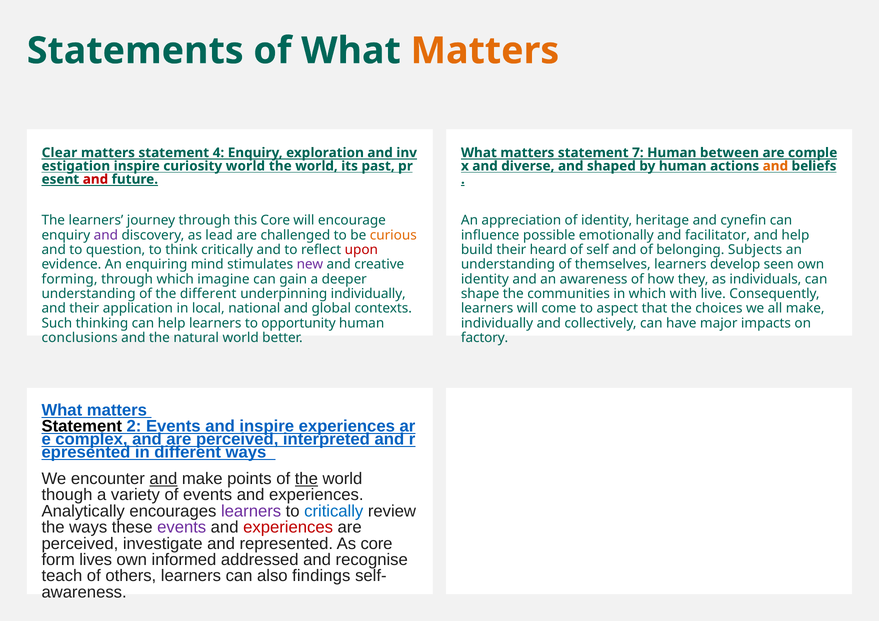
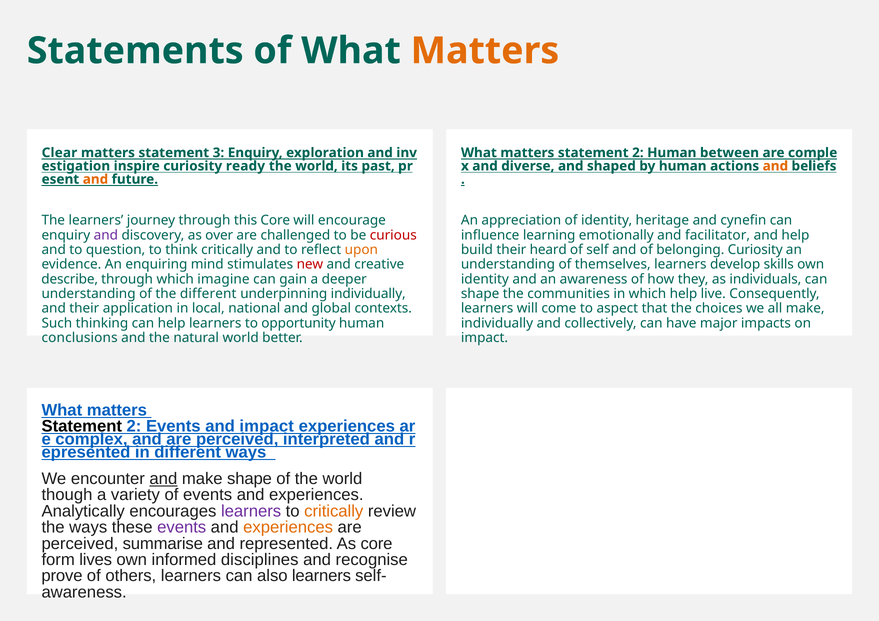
4: 4 -> 3
7 at (638, 153): 7 -> 2
curiosity world: world -> ready
and at (95, 179) colour: red -> orange
lead: lead -> over
curious colour: orange -> red
possible: possible -> learning
upon colour: red -> orange
belonging Subjects: Subjects -> Curiosity
new colour: purple -> red
seen: seen -> skills
forming: forming -> describe
which with: with -> help
factory at (485, 338): factory -> impact
and inspire: inspire -> impact
make points: points -> shape
the at (306, 479) underline: present -> none
critically at (334, 512) colour: blue -> orange
experiences at (288, 528) colour: red -> orange
investigate: investigate -> summarise
addressed: addressed -> disciplines
teach: teach -> prove
also findings: findings -> learners
